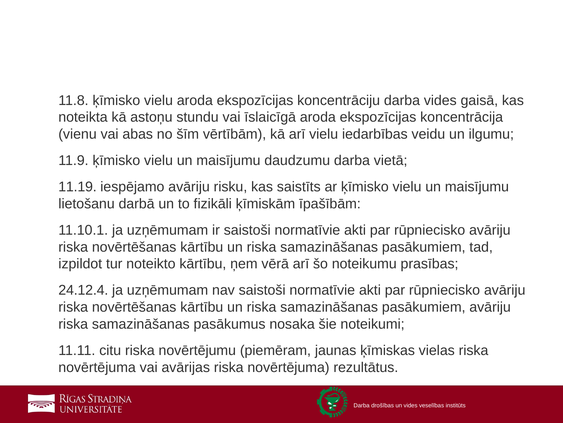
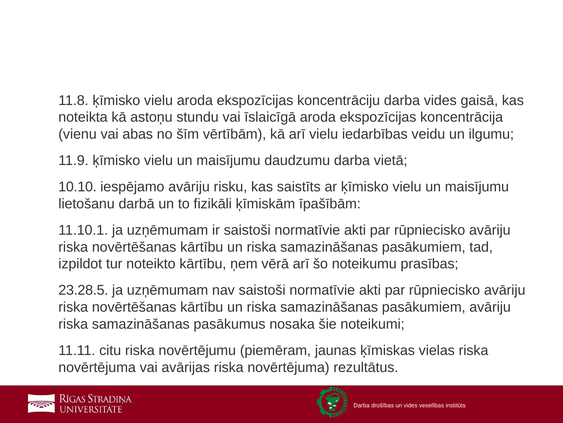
11.19: 11.19 -> 10.10
24.12.4: 24.12.4 -> 23.28.5
